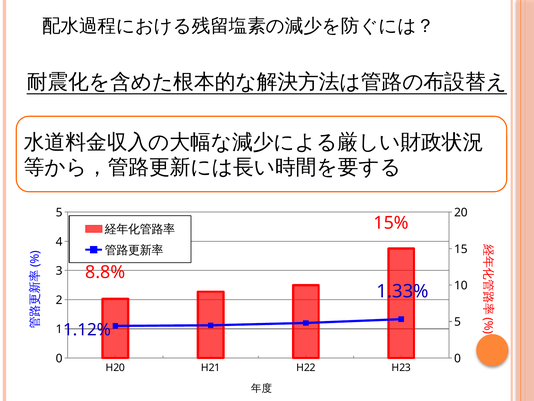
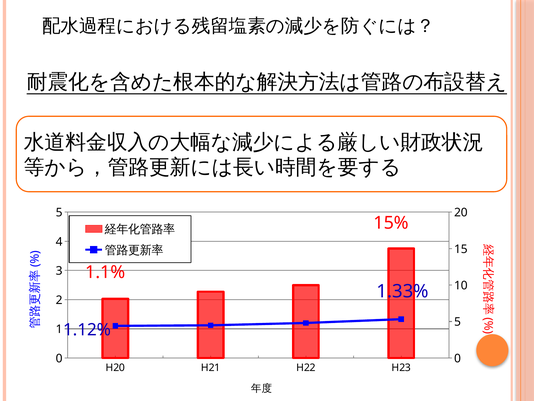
8.8%: 8.8% -> 1.1%
